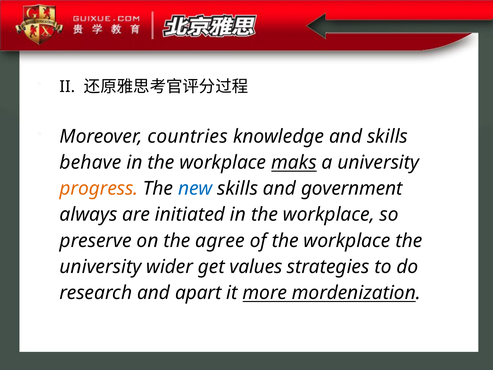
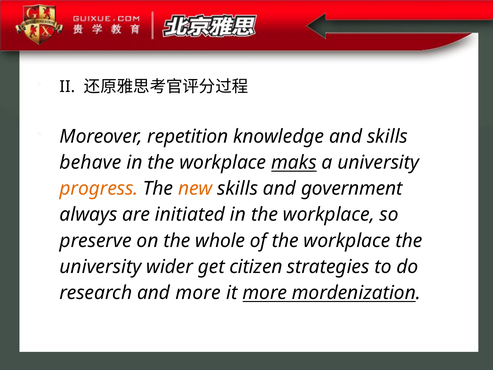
countries: countries -> repetition
new colour: blue -> orange
agree: agree -> whole
values: values -> citizen
and apart: apart -> more
